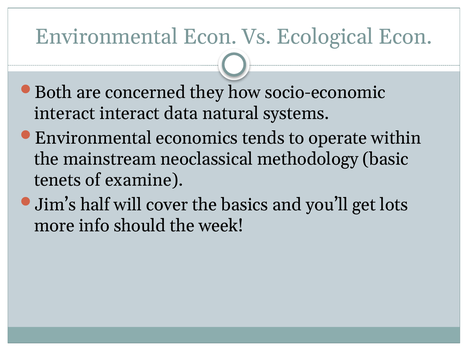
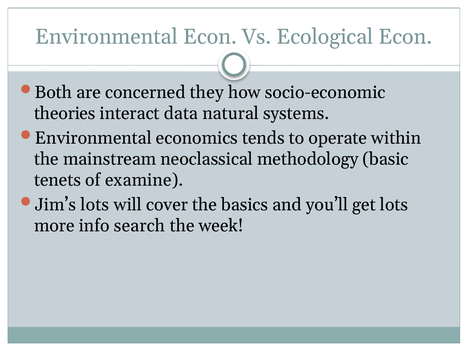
interact at (65, 113): interact -> theories
Jim’s half: half -> lots
should: should -> search
